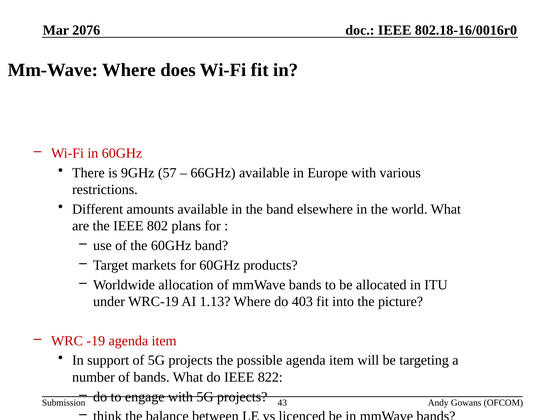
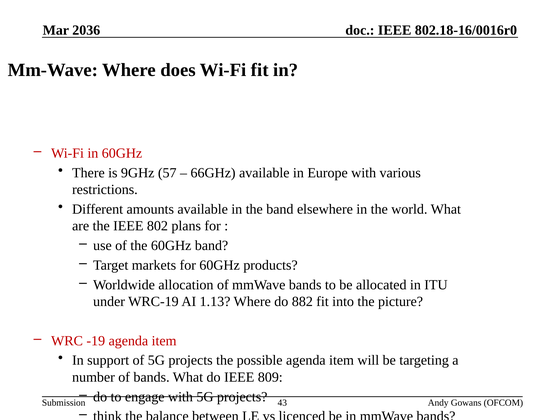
2076: 2076 -> 2036
403: 403 -> 882
822: 822 -> 809
